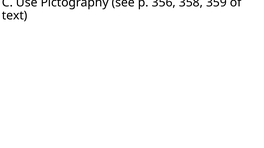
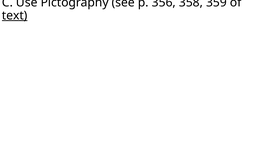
text underline: none -> present
